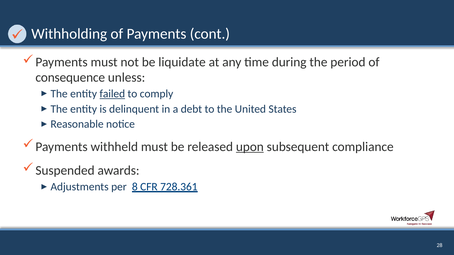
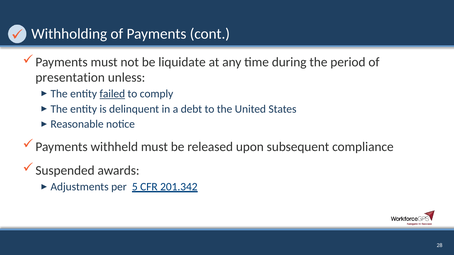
consequence: consequence -> presentation
upon underline: present -> none
8: 8 -> 5
728.361: 728.361 -> 201.342
